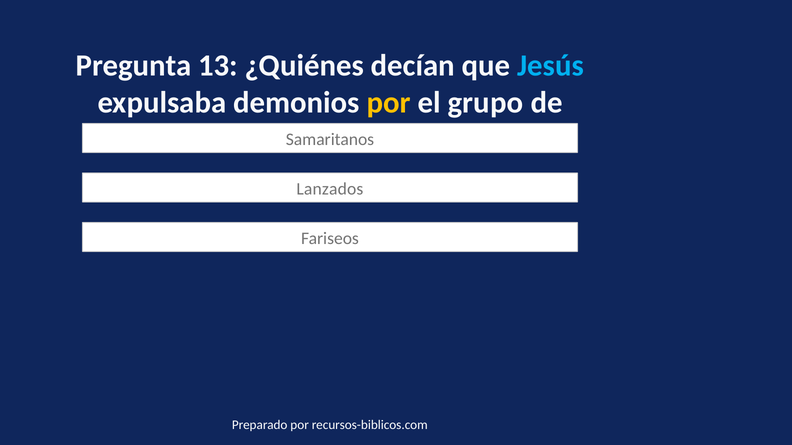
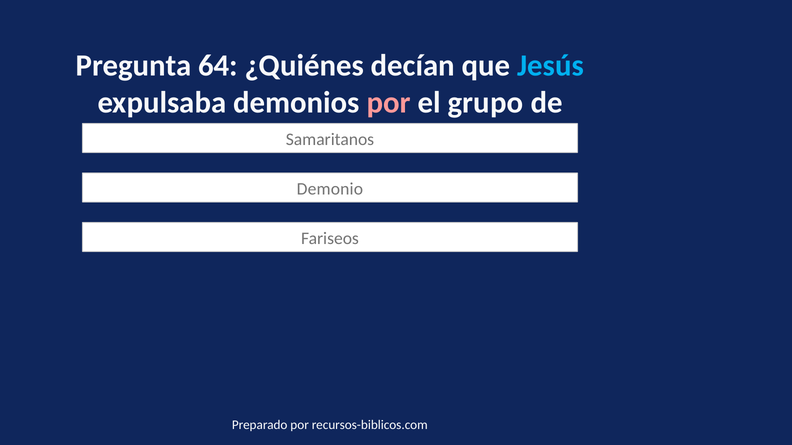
13: 13 -> 64
por at (389, 103) colour: yellow -> pink
Lanzados: Lanzados -> Demonio
